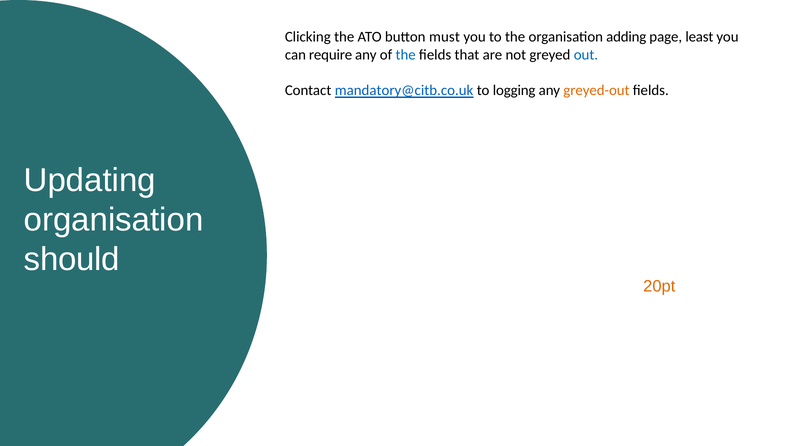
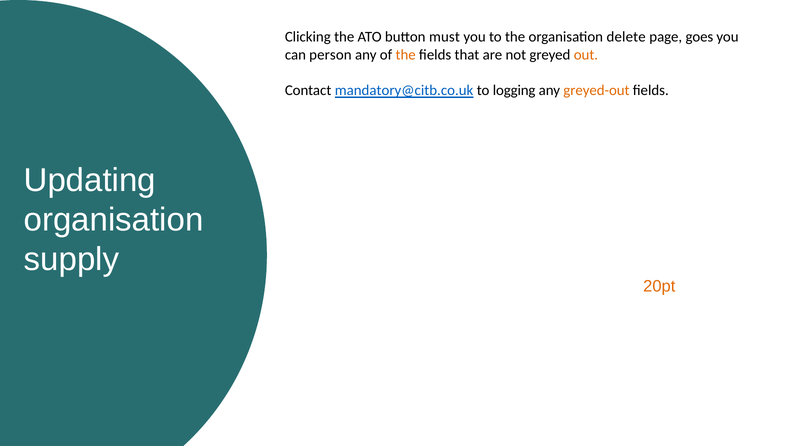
adding: adding -> delete
least at (699, 37): least -> goes
require: require -> person
the at (406, 55) colour: blue -> orange
out colour: blue -> orange
should: should -> supply
